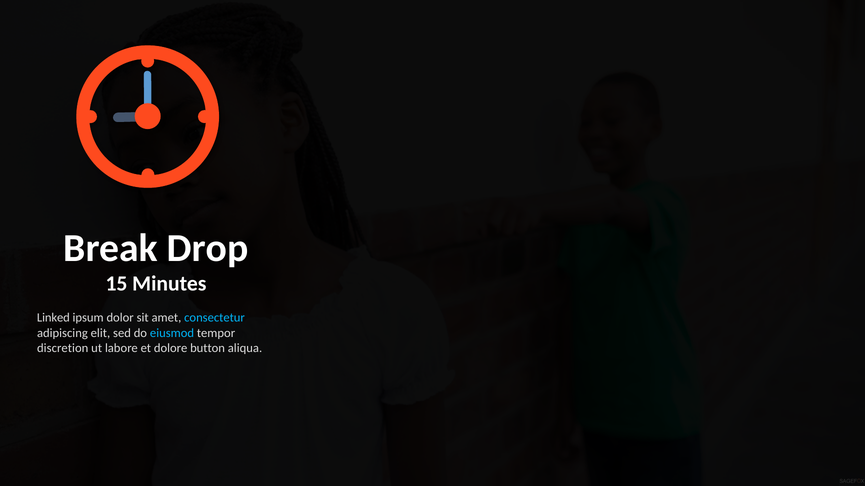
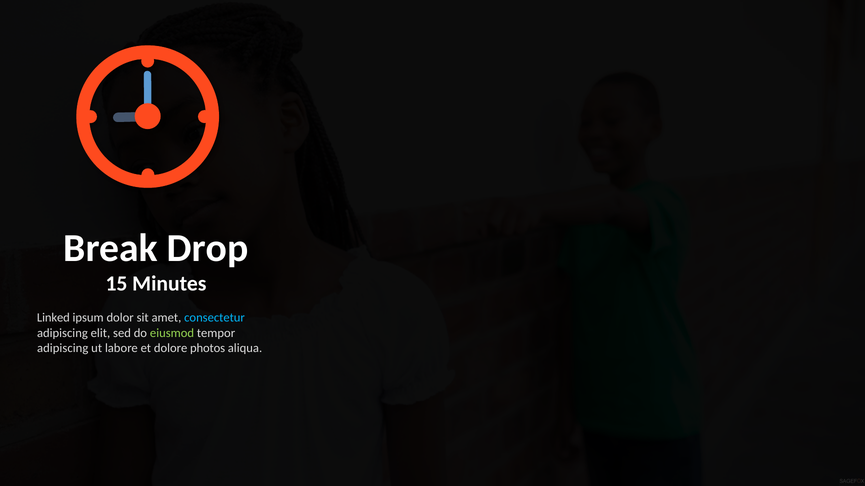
eiusmod colour: light blue -> light green
discretion at (63, 348): discretion -> adipiscing
button: button -> photos
